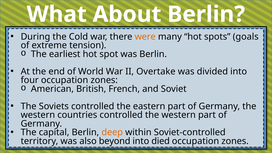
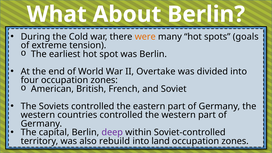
deep colour: orange -> purple
beyond: beyond -> rebuild
died: died -> land
